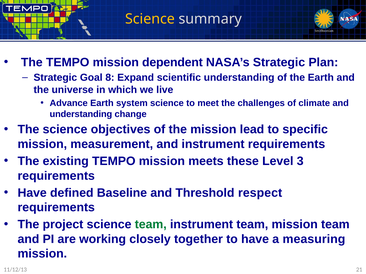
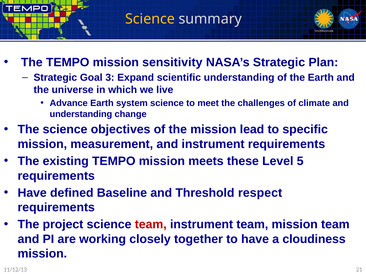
dependent: dependent -> sensitivity
8: 8 -> 3
3: 3 -> 5
team at (151, 225) colour: green -> red
measuring: measuring -> cloudiness
